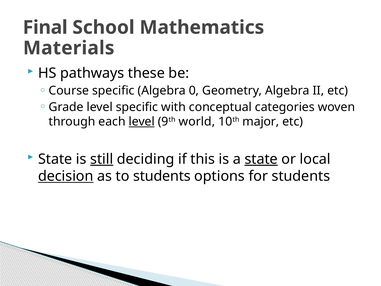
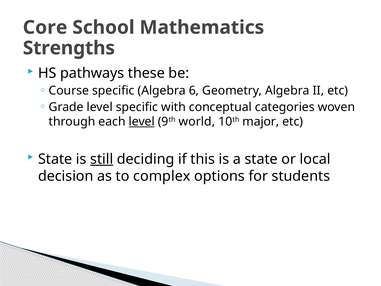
Final: Final -> Core
Materials: Materials -> Strengths
0: 0 -> 6
state at (261, 159) underline: present -> none
decision underline: present -> none
to students: students -> complex
